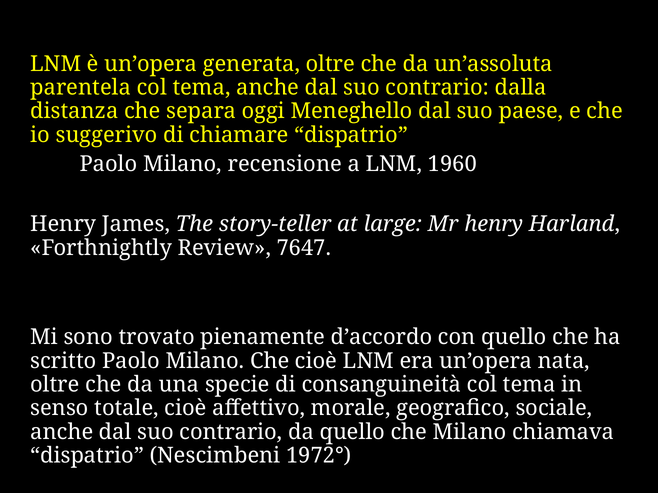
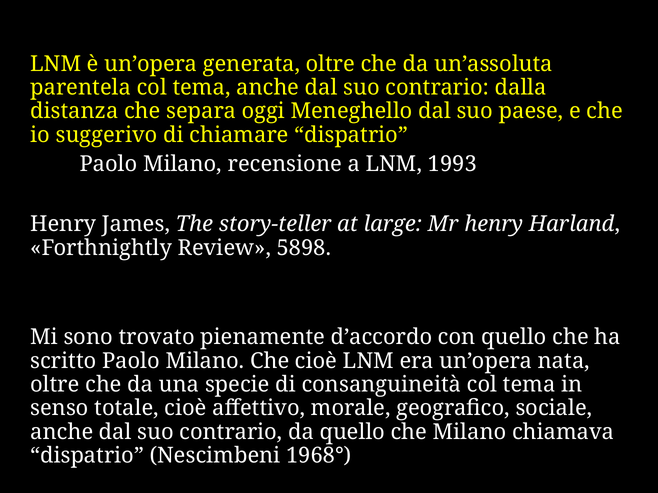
1960: 1960 -> 1993
7647: 7647 -> 5898
1972°: 1972° -> 1968°
